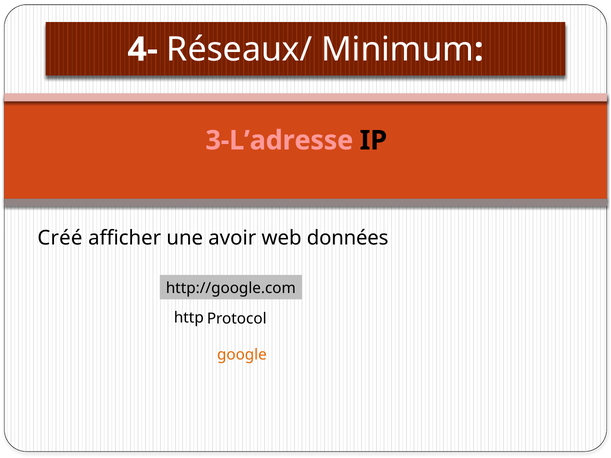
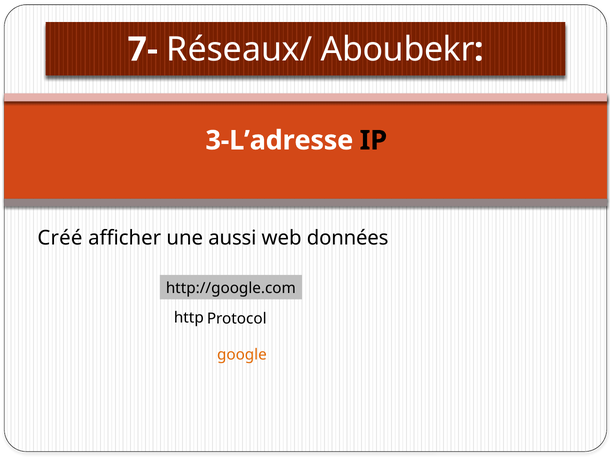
4-: 4- -> 7-
Minimum: Minimum -> Aboubekr
3-L’adresse colour: pink -> white
avoir: avoir -> aussi
